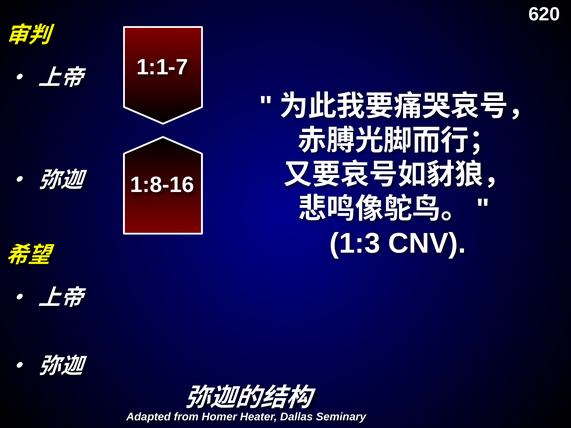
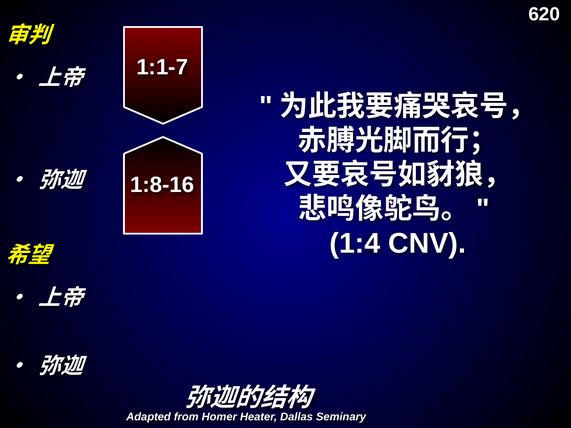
1:3: 1:3 -> 1:4
